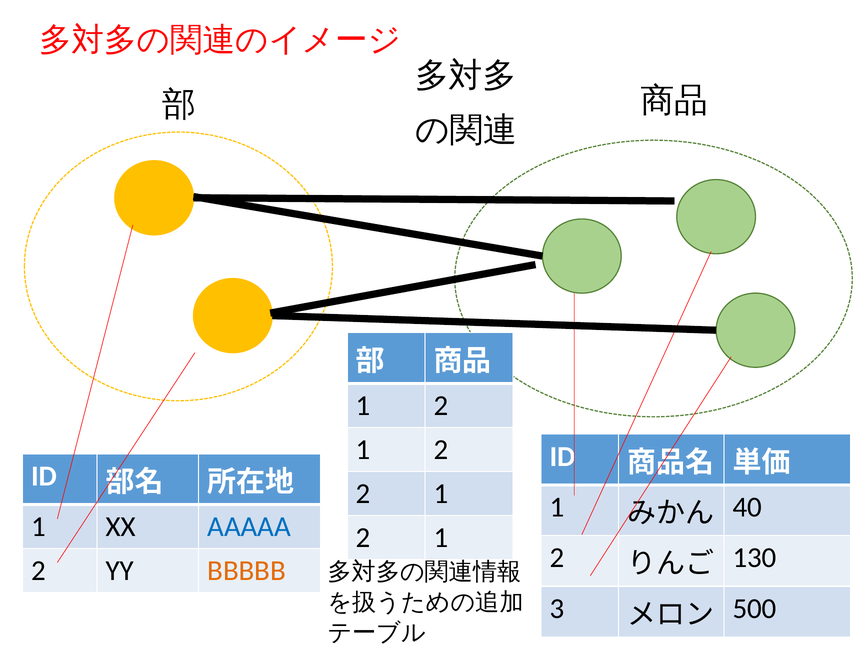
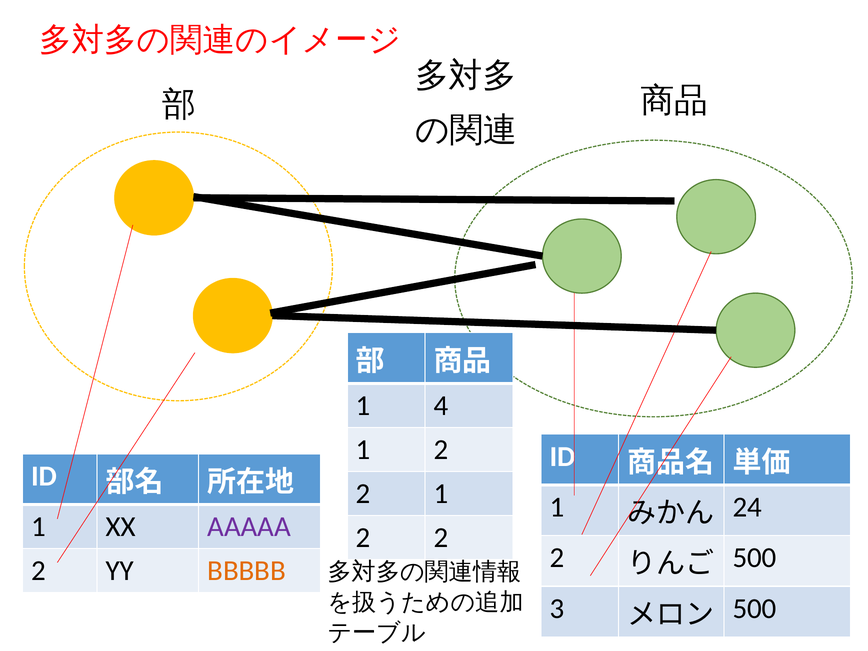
2 at (441, 406): 2 -> 4
40: 40 -> 24
AAAAA colour: blue -> purple
1 at (441, 538): 1 -> 2
130 at (755, 558): 130 -> 500
